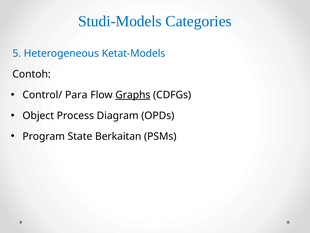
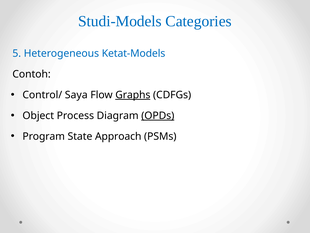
Para: Para -> Saya
OPDs underline: none -> present
Berkaitan: Berkaitan -> Approach
